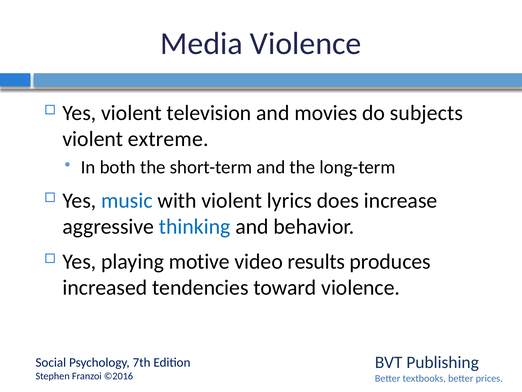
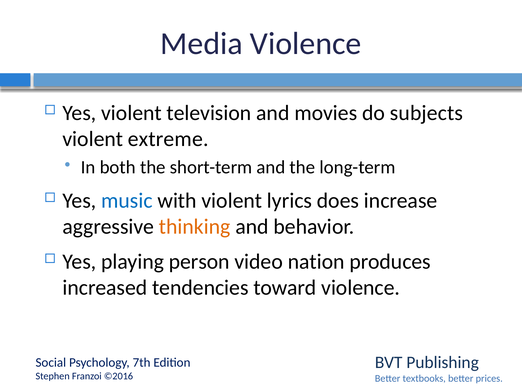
thinking colour: blue -> orange
motive: motive -> person
results: results -> nation
